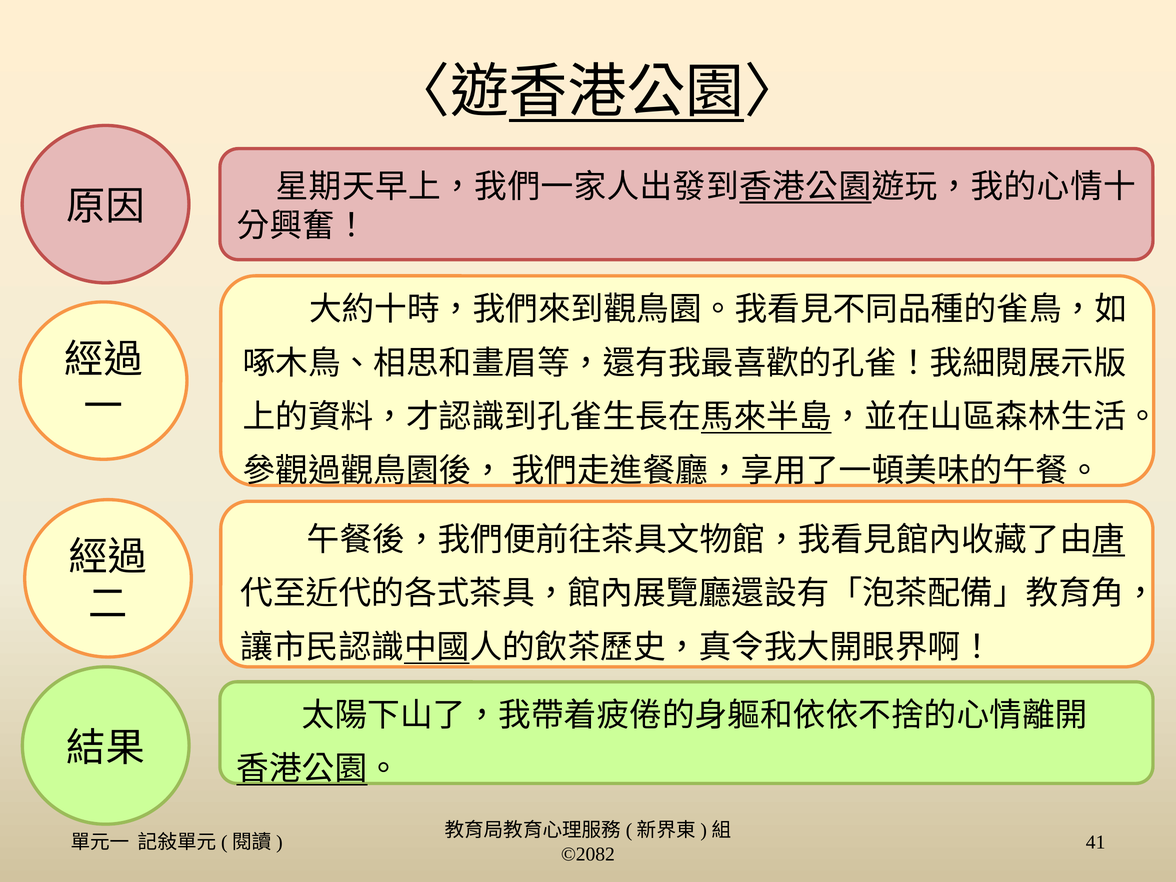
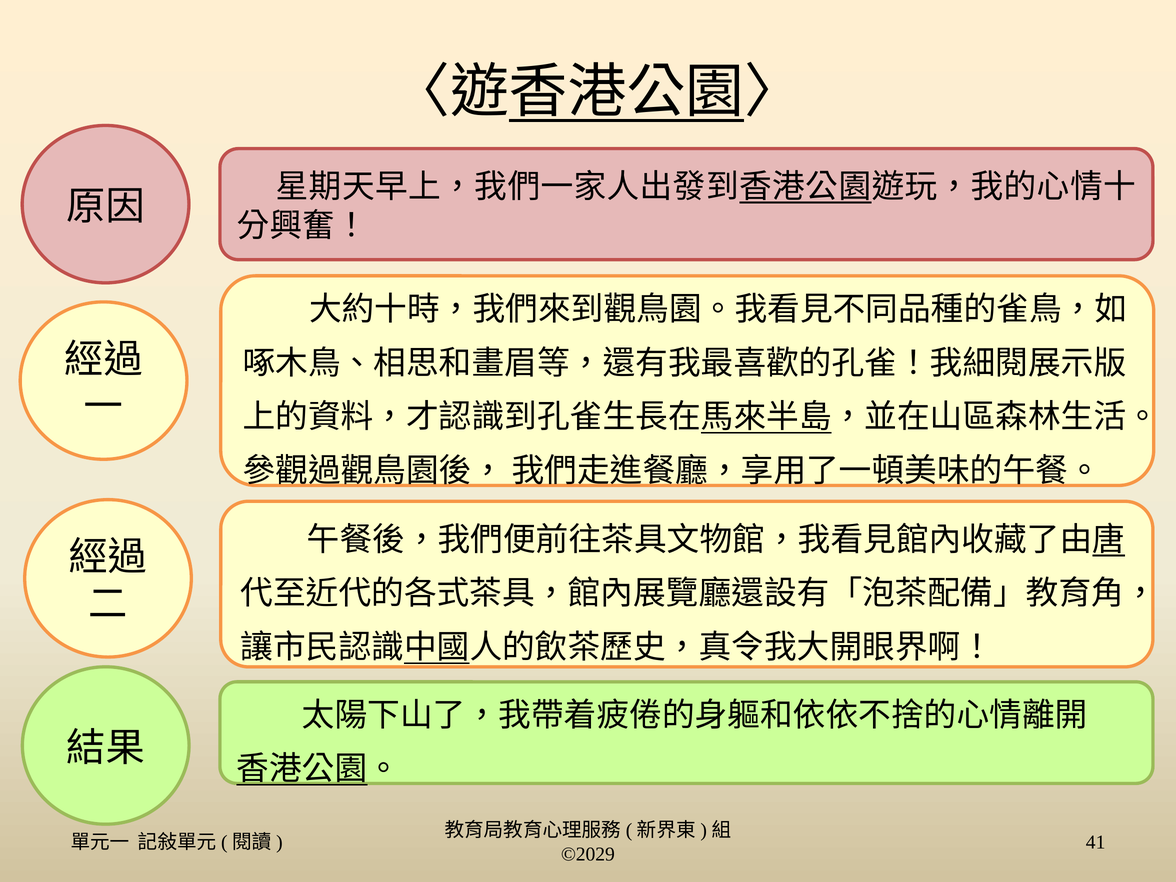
©2082: ©2082 -> ©2029
